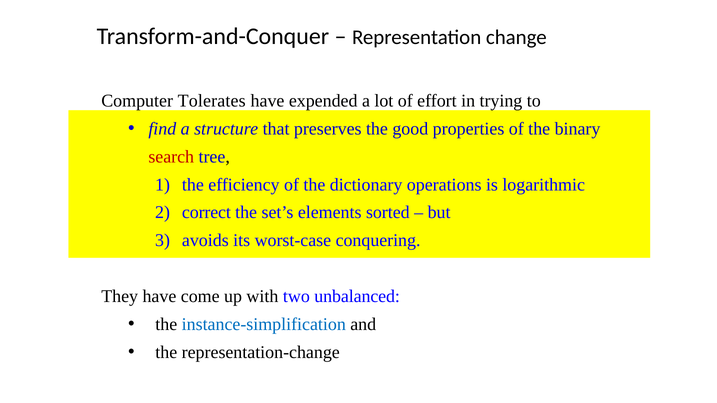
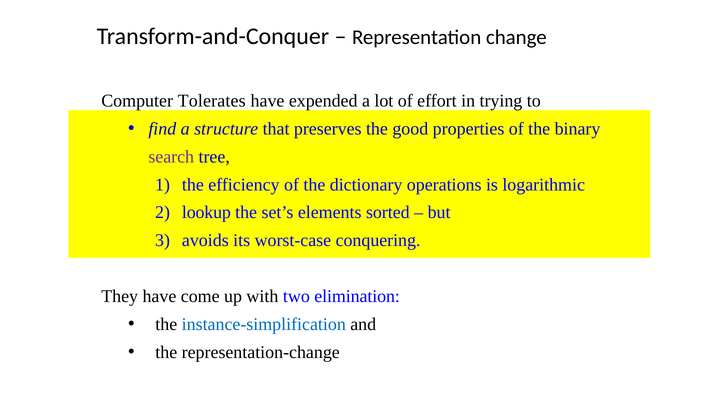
search colour: red -> purple
correct: correct -> lookup
unbalanced: unbalanced -> elimination
